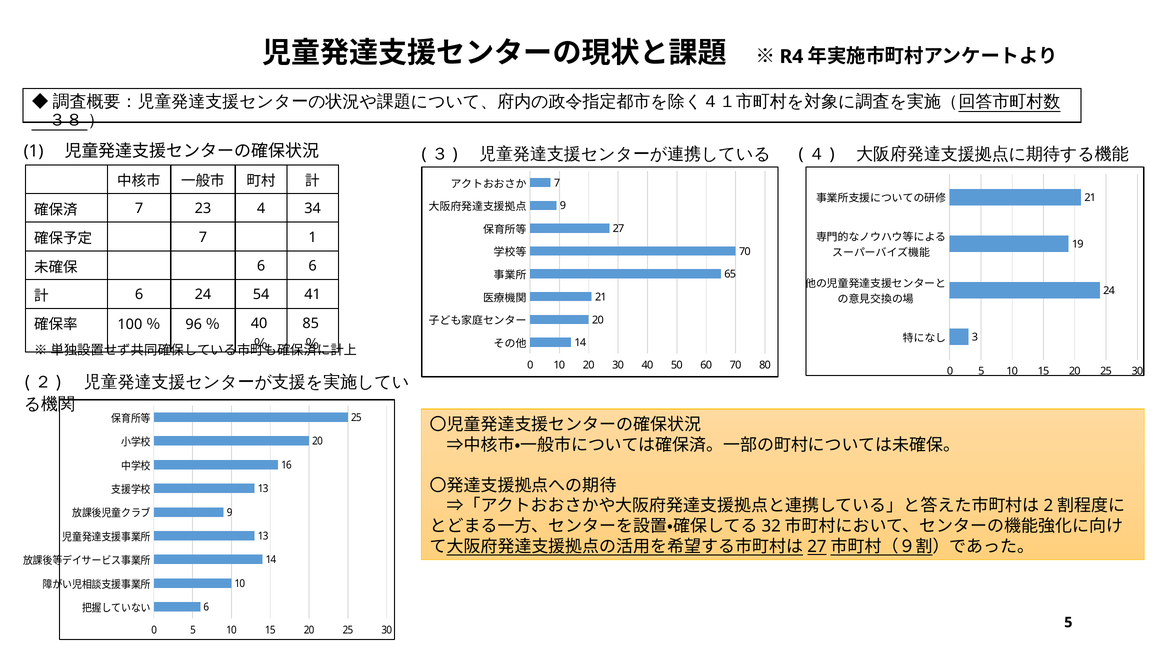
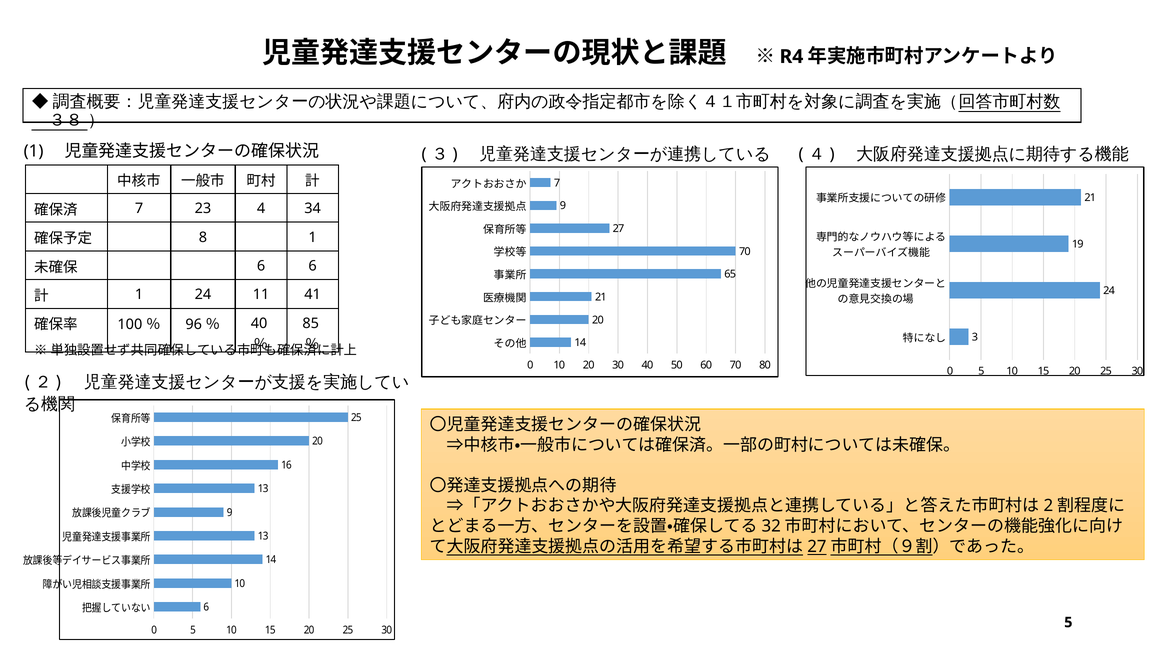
7 at (203, 237): 7 -> 8
6 at (139, 295): 6 -> 1
54: 54 -> 11
